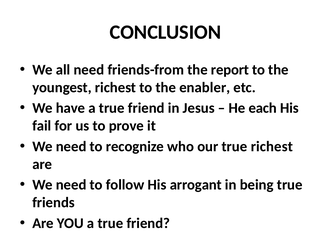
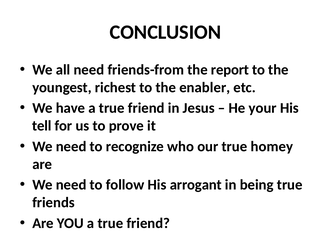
each: each -> your
fail: fail -> tell
true richest: richest -> homey
